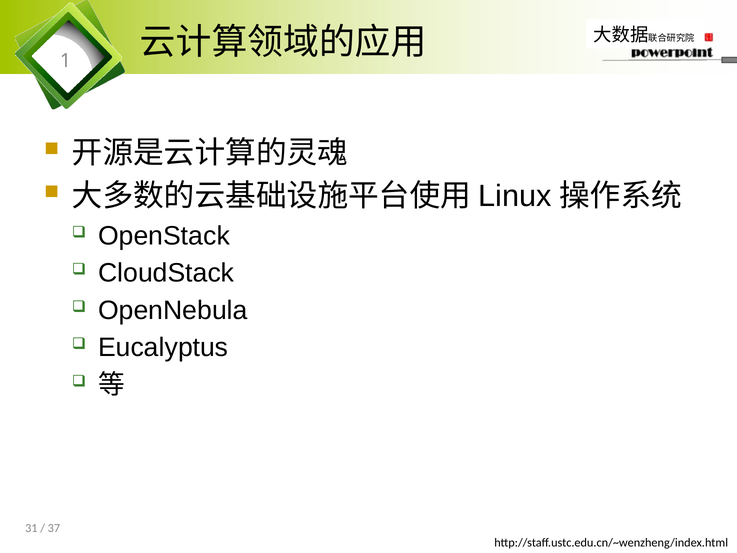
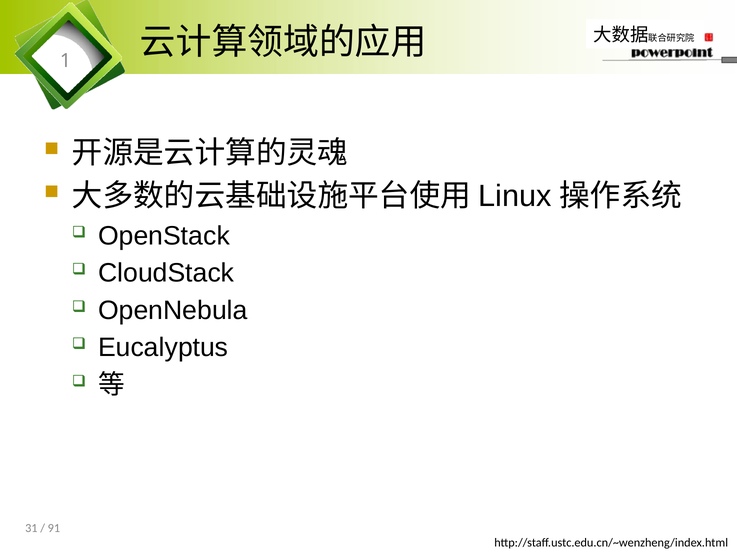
37: 37 -> 91
